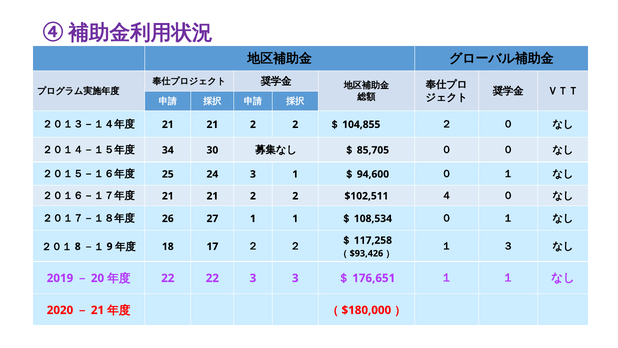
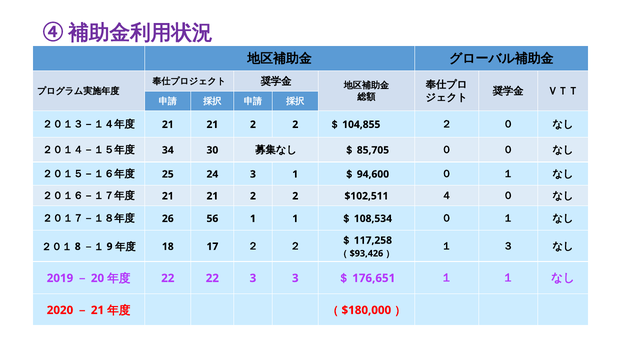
27: 27 -> 56
